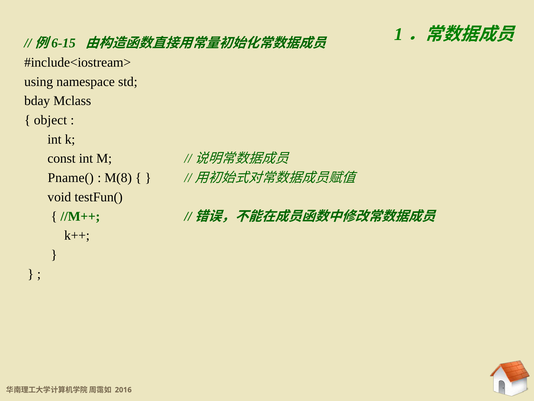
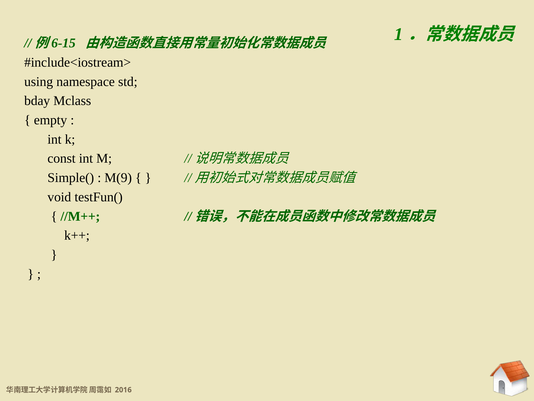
object: object -> empty
Pname(: Pname( -> Simple(
M(8: M(8 -> M(9
